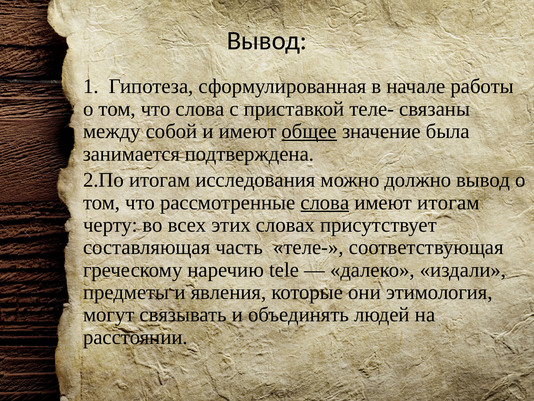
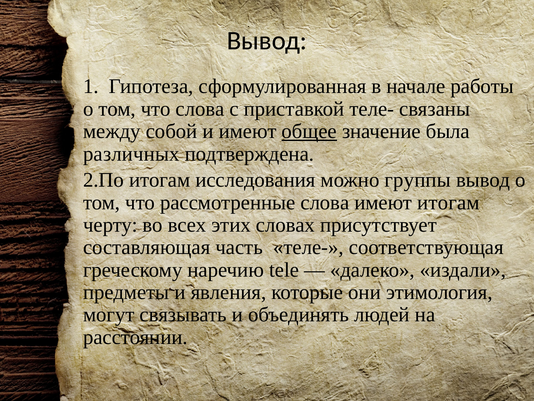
занимается: занимается -> различных
должно: должно -> группы
слова at (325, 202) underline: present -> none
